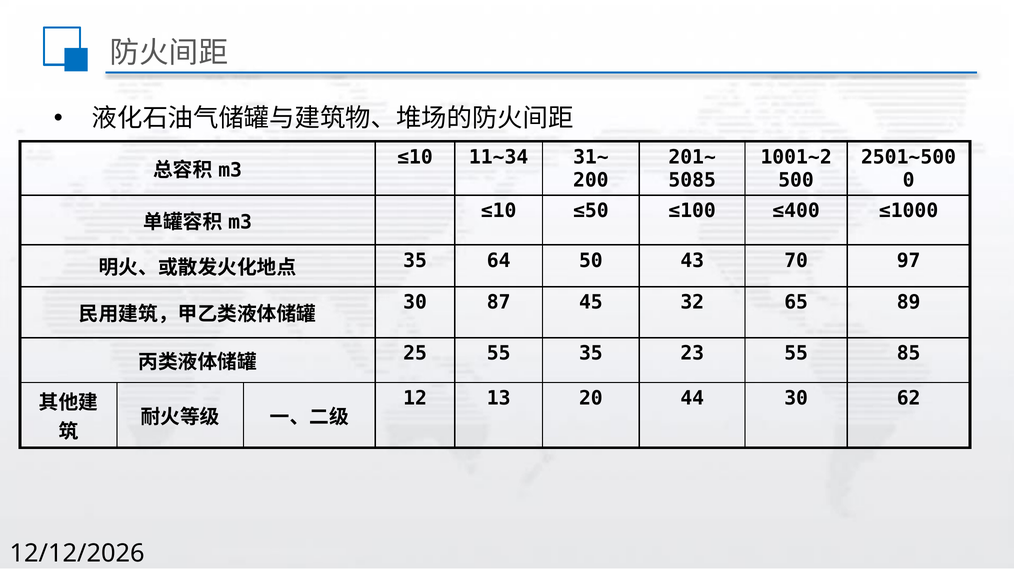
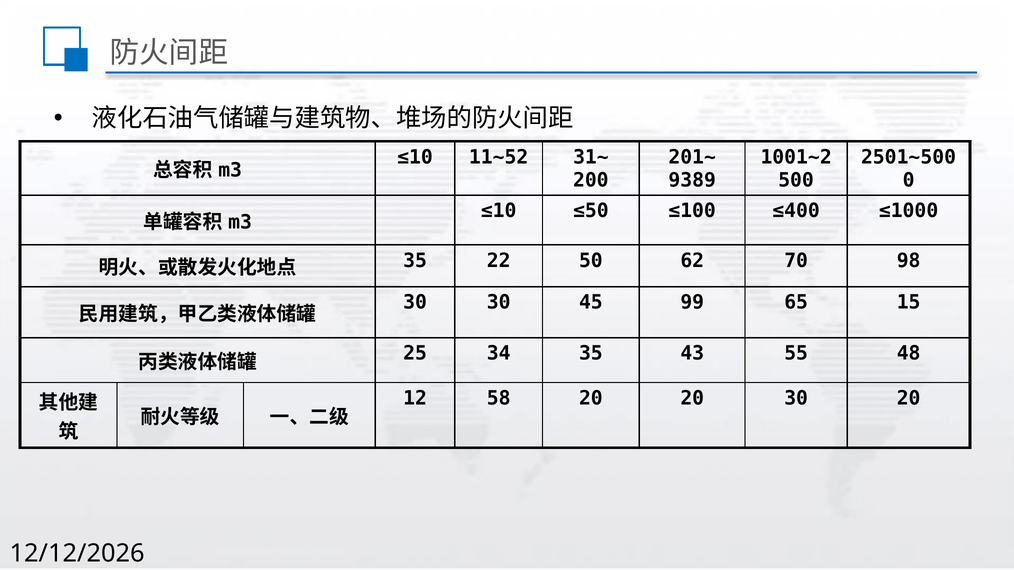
11~34: 11~34 -> 11~52
5085: 5085 -> 9389
64: 64 -> 22
43: 43 -> 62
97: 97 -> 98
30 87: 87 -> 30
32: 32 -> 99
89: 89 -> 15
25 55: 55 -> 34
23: 23 -> 43
85: 85 -> 48
13: 13 -> 58
20 44: 44 -> 20
30 62: 62 -> 20
